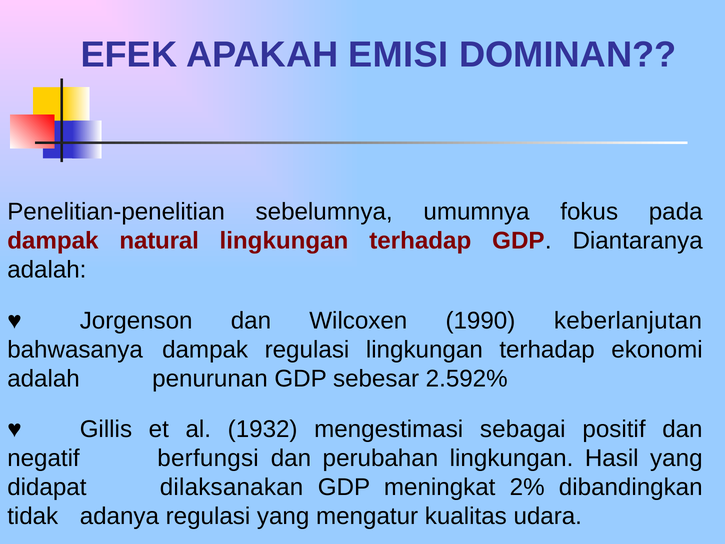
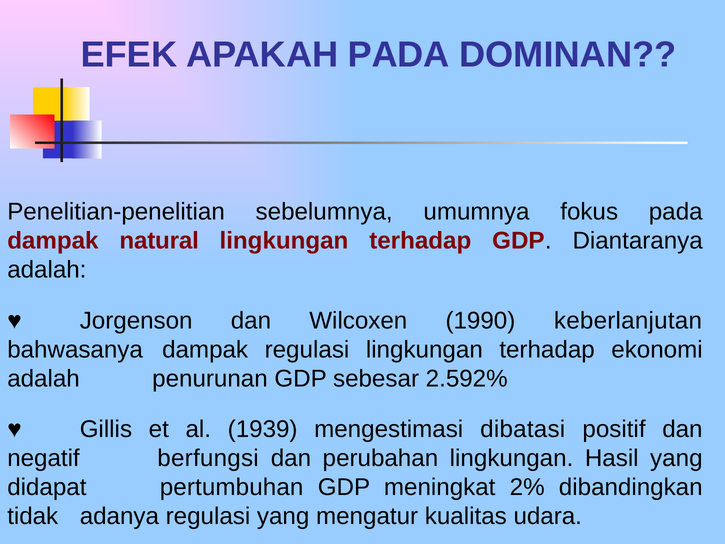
APAKAH EMISI: EMISI -> PADA
1932: 1932 -> 1939
sebagai: sebagai -> dibatasi
dilaksanakan: dilaksanakan -> pertumbuhan
